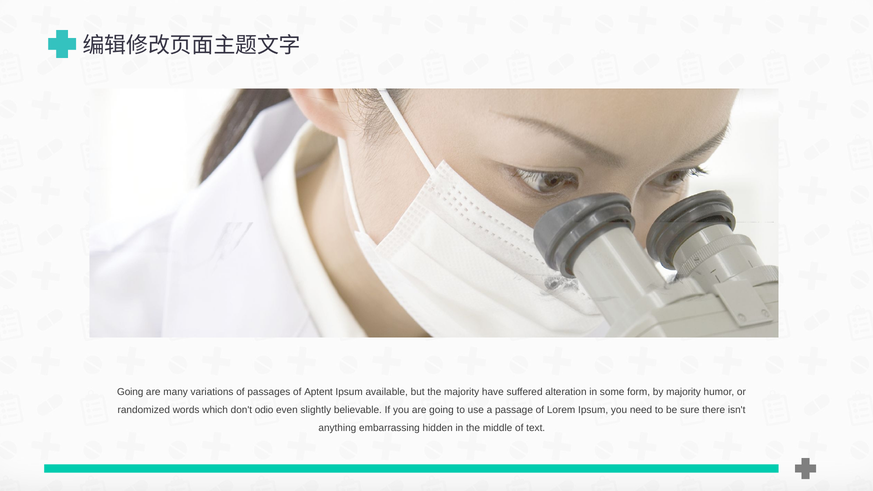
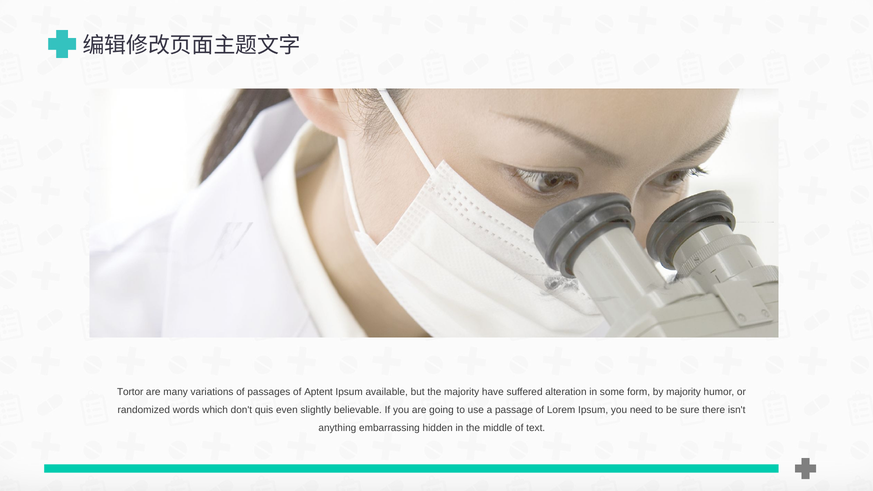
Going at (130, 392): Going -> Tortor
odio: odio -> quis
